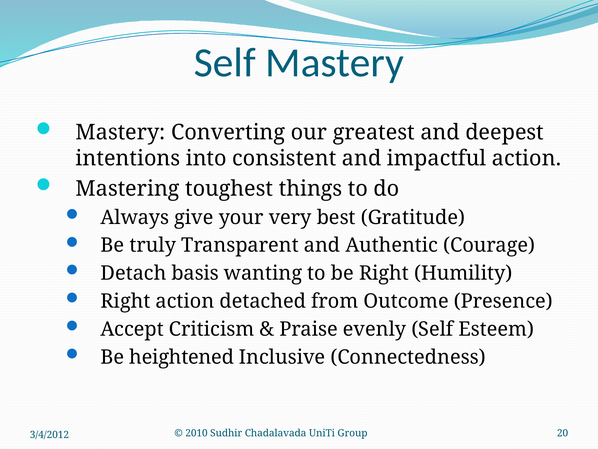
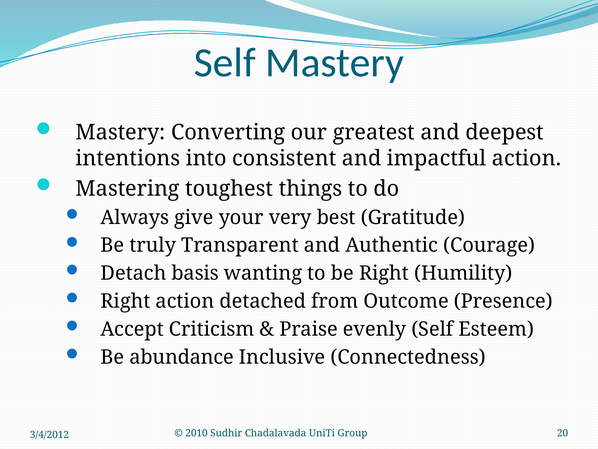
heightened: heightened -> abundance
